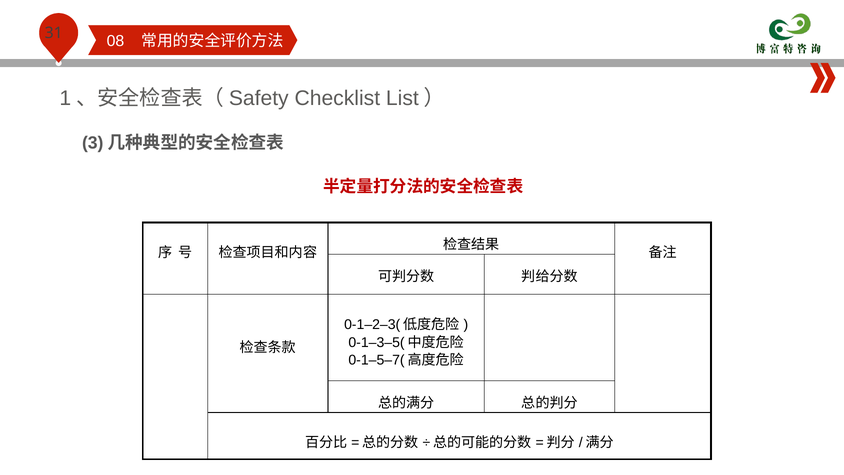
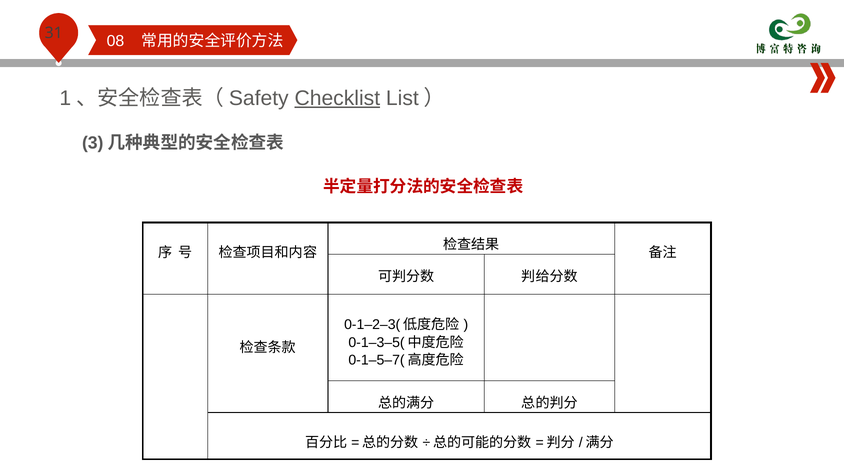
Checklist underline: none -> present
